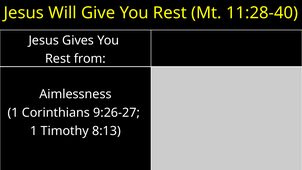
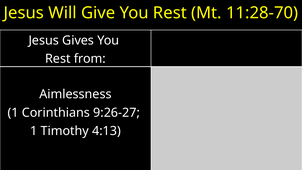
11:28-40: 11:28-40 -> 11:28-70
8:13: 8:13 -> 4:13
